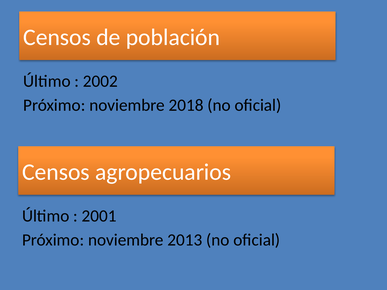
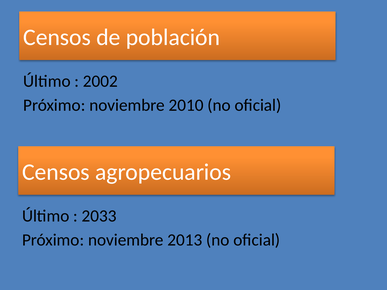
2018: 2018 -> 2010
2001: 2001 -> 2033
